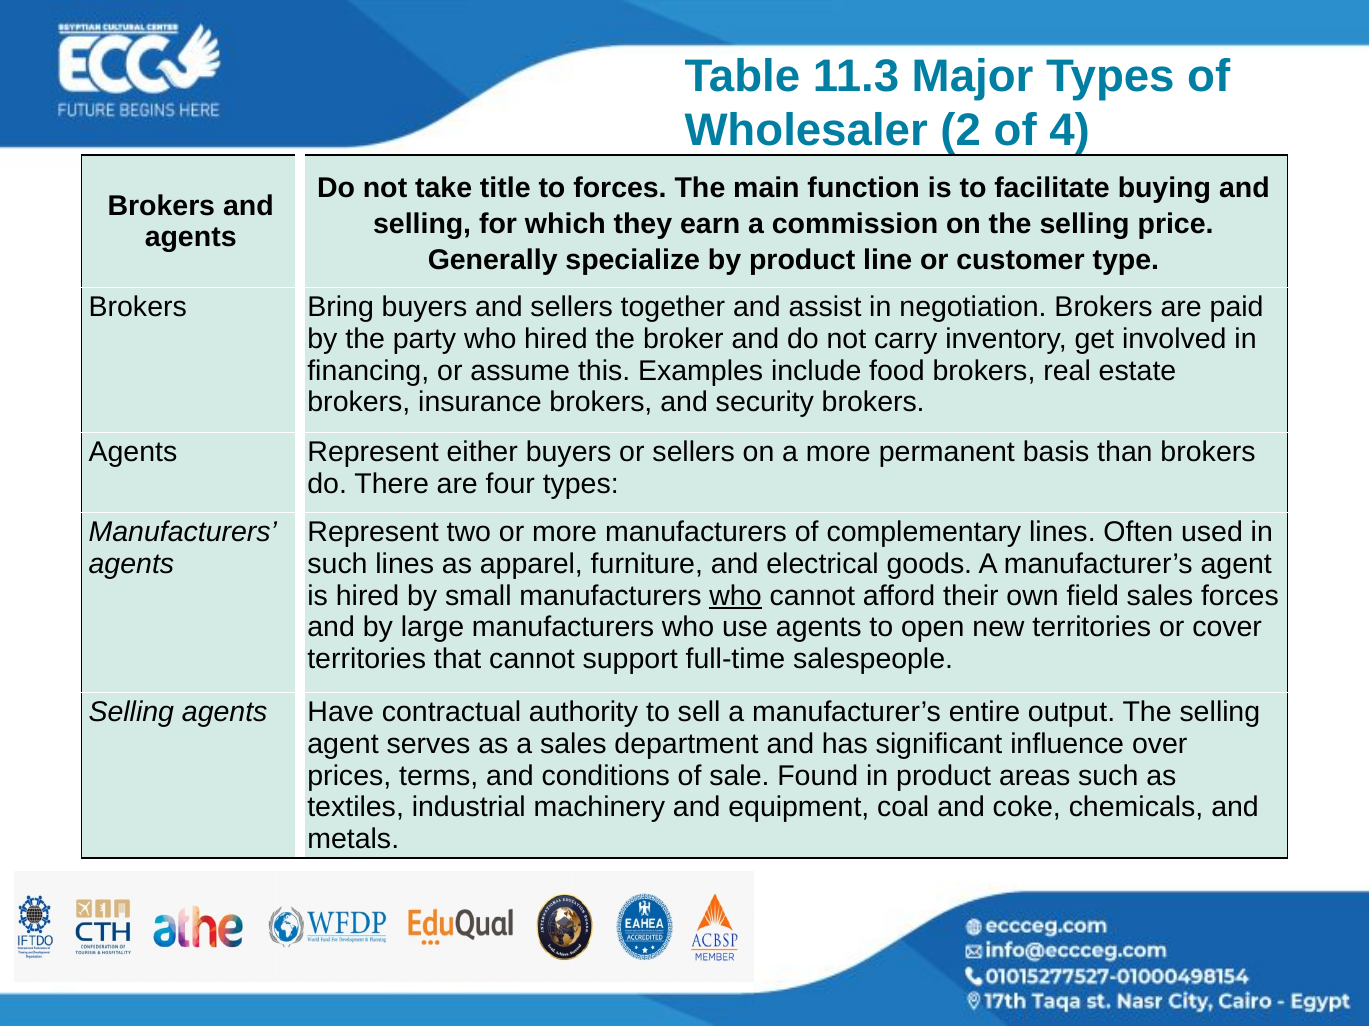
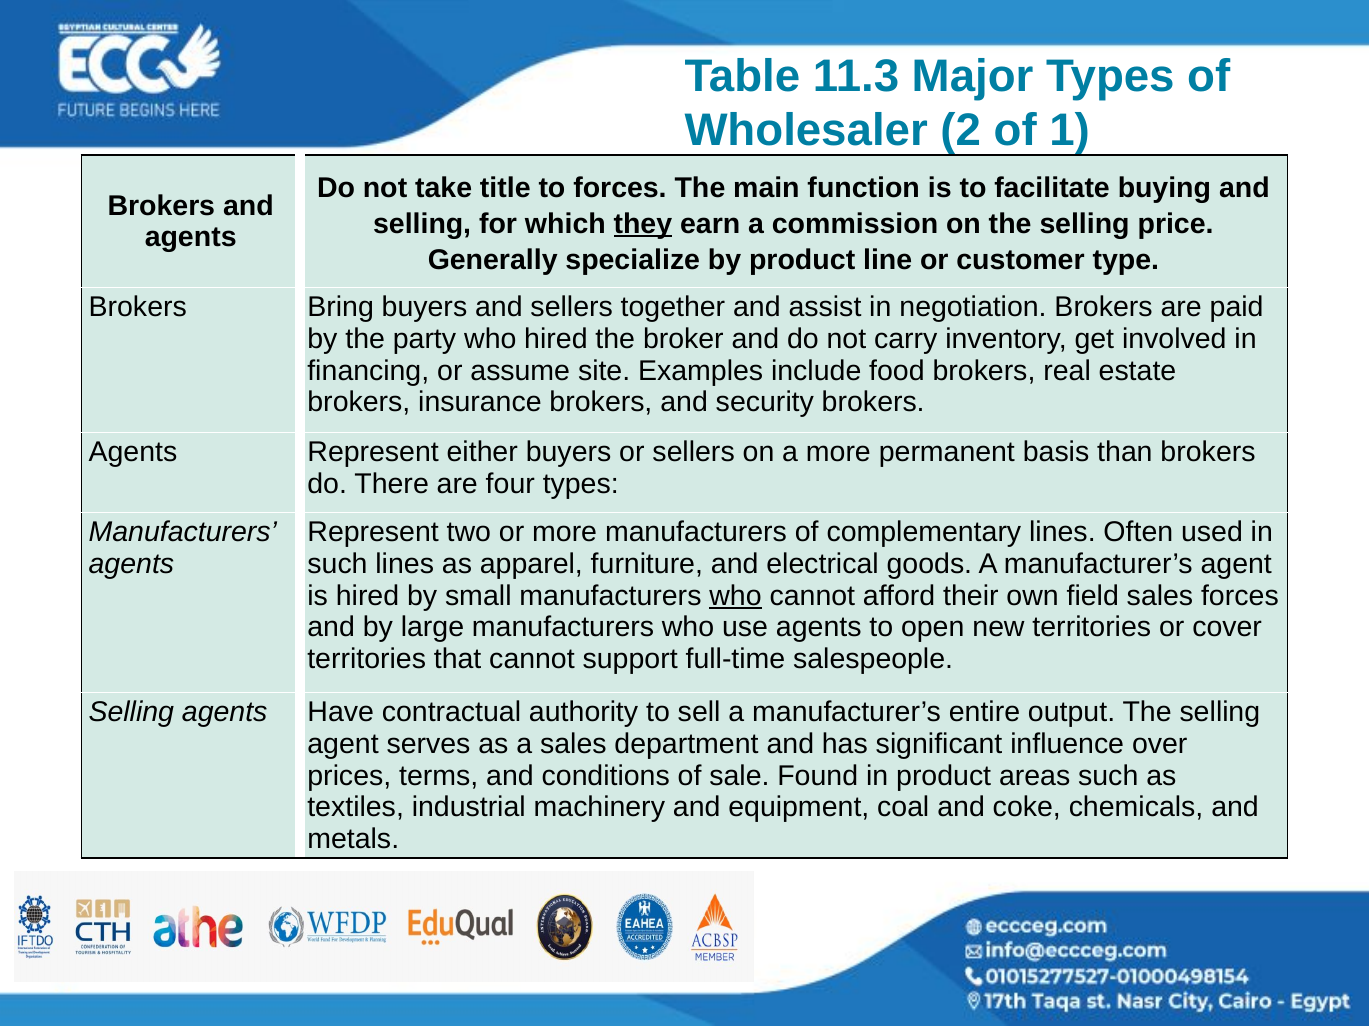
4: 4 -> 1
they underline: none -> present
this: this -> site
